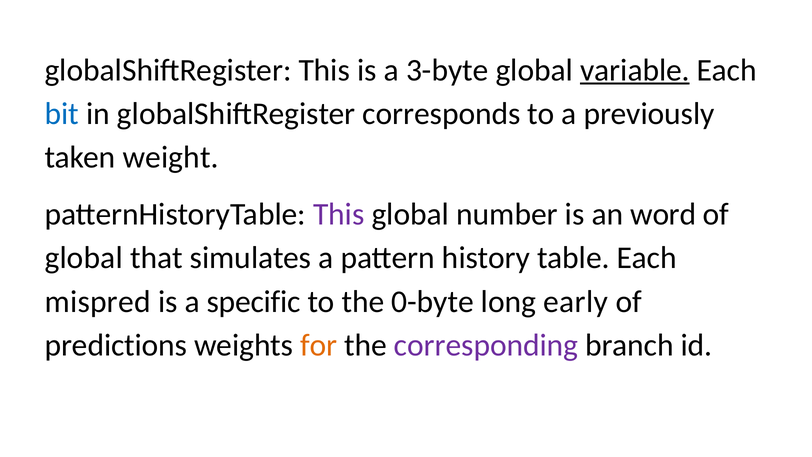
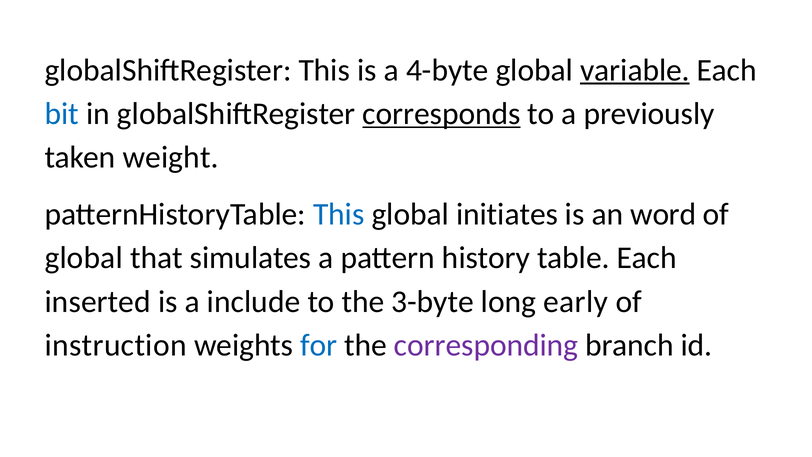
3-byte: 3-byte -> 4-byte
corresponds underline: none -> present
This at (339, 214) colour: purple -> blue
number: number -> initiates
mispred: mispred -> inserted
specific: specific -> include
0-byte: 0-byte -> 3-byte
predictions: predictions -> instruction
for colour: orange -> blue
